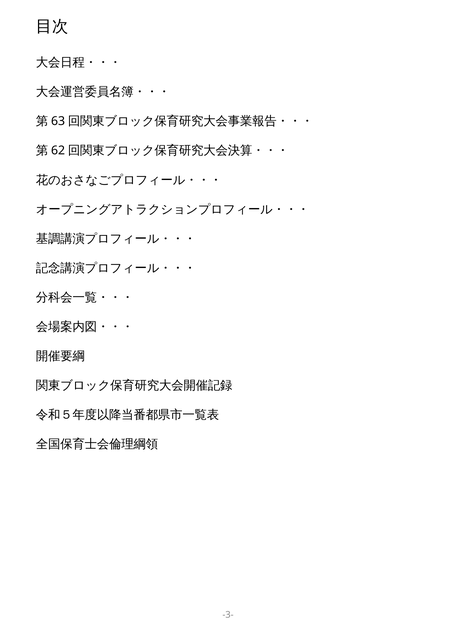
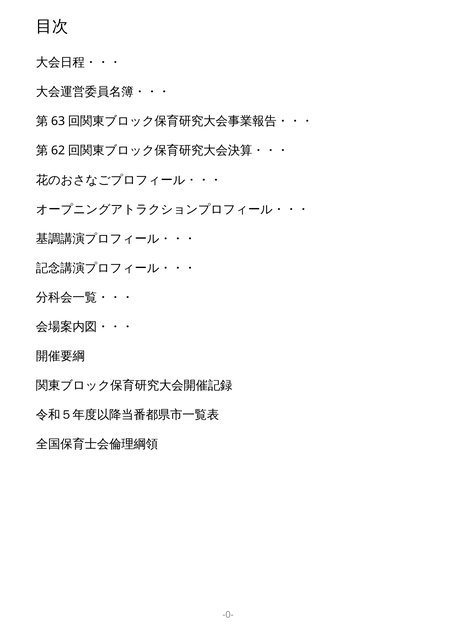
-3-: -3- -> -0-
